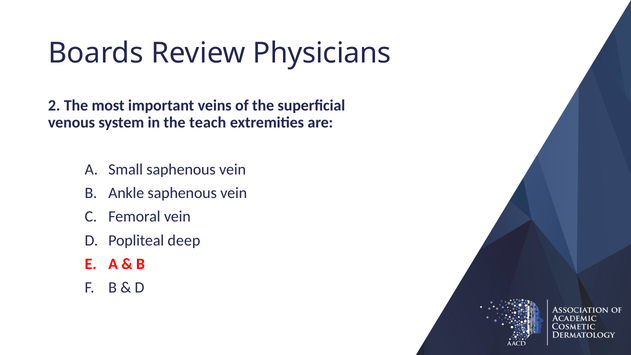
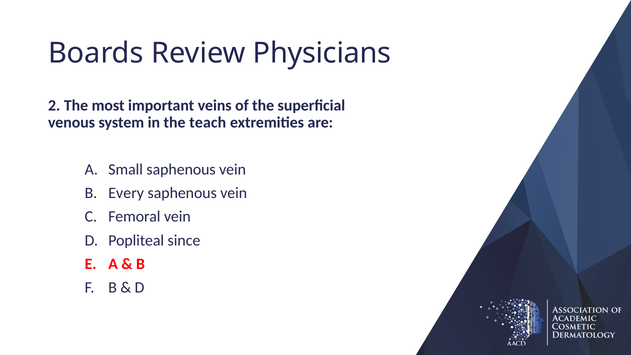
Ankle: Ankle -> Every
deep: deep -> since
